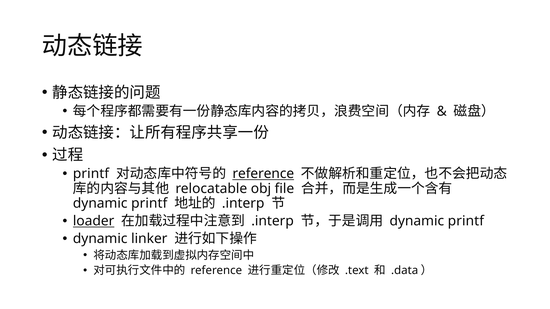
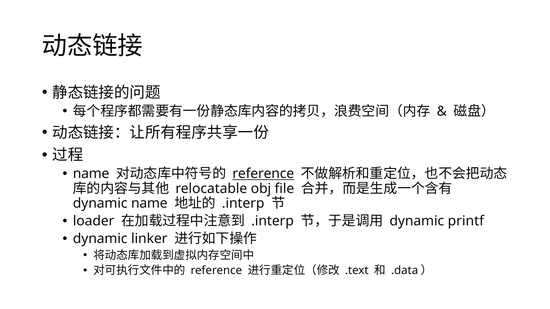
printf at (91, 174): printf -> name
printf at (149, 204): printf -> name
loader underline: present -> none
